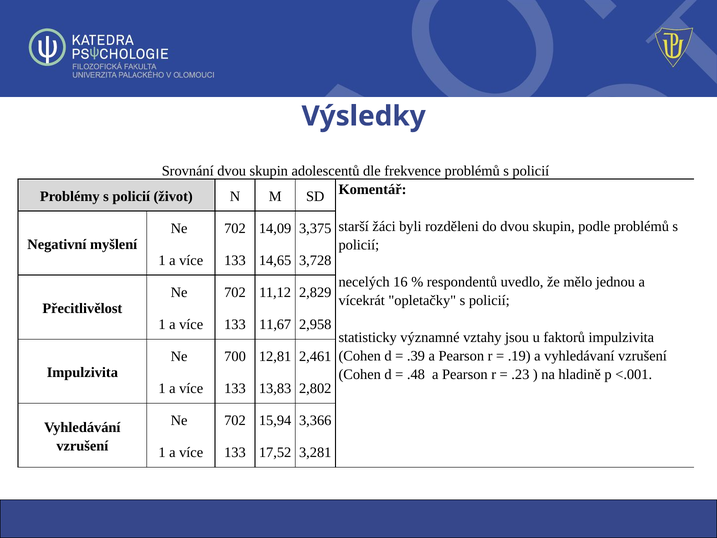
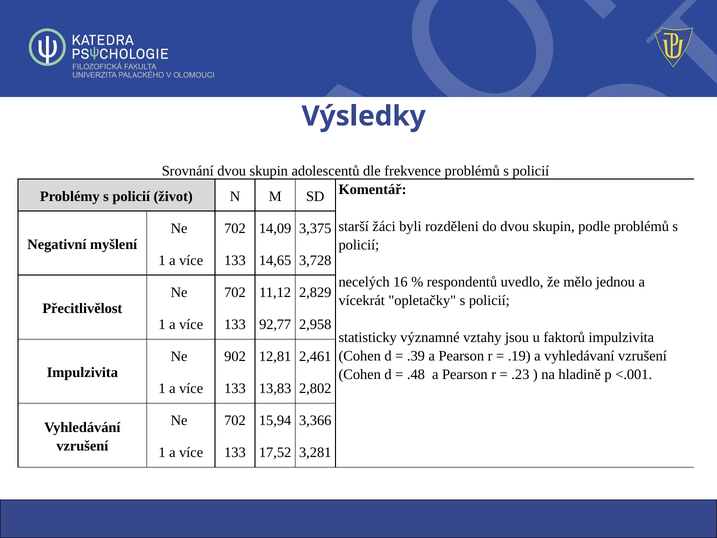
11,67: 11,67 -> 92,77
700: 700 -> 902
